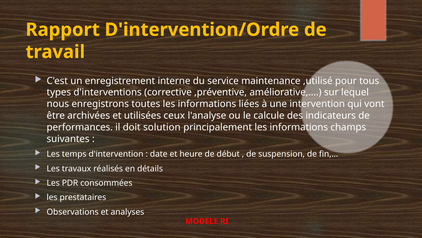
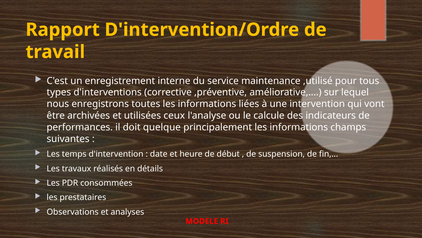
solution: solution -> quelque
